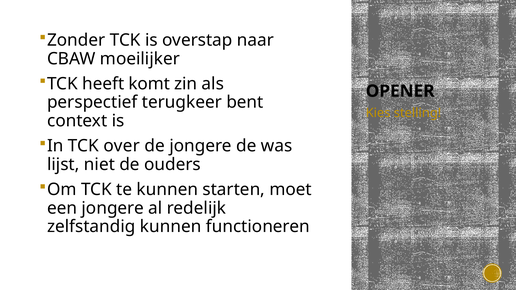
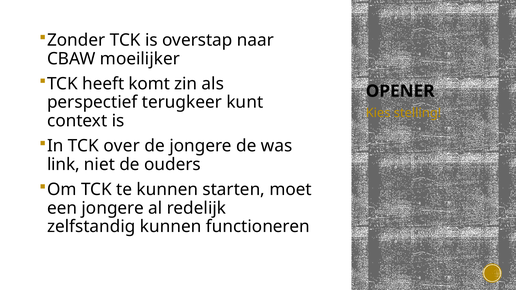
bent: bent -> kunt
lijst: lijst -> link
